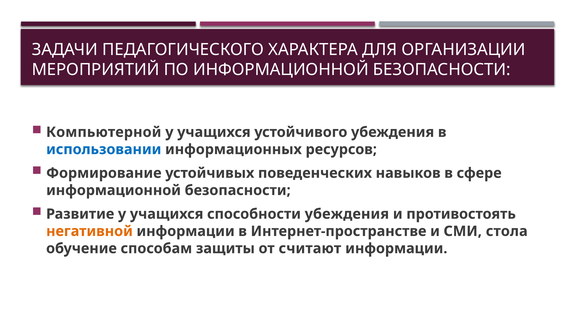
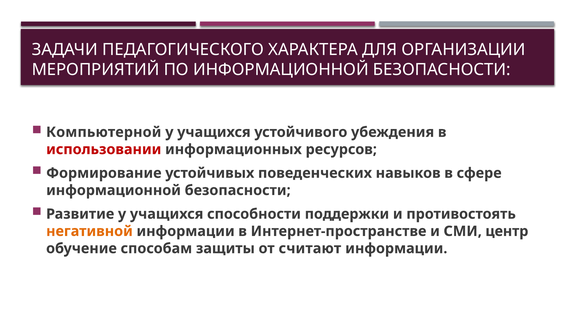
использовании colour: blue -> red
способности убеждения: убеждения -> поддержки
стола: стола -> центр
